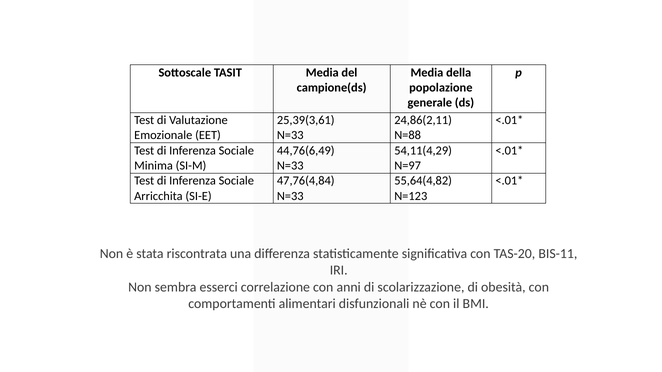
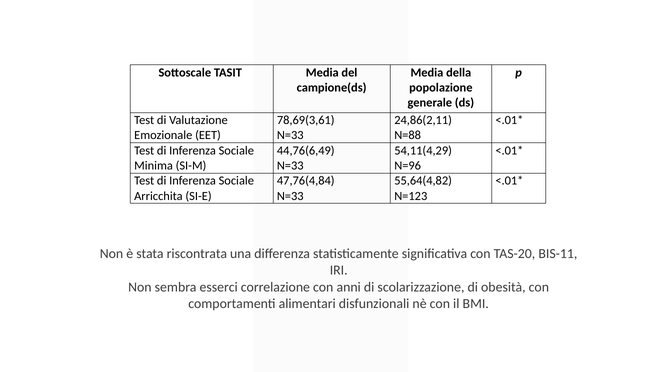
25,39(3,61: 25,39(3,61 -> 78,69(3,61
N=97: N=97 -> N=96
